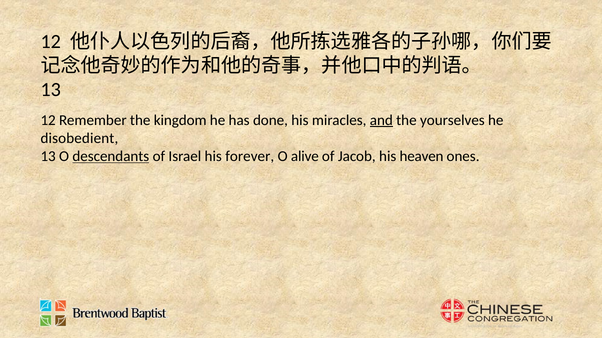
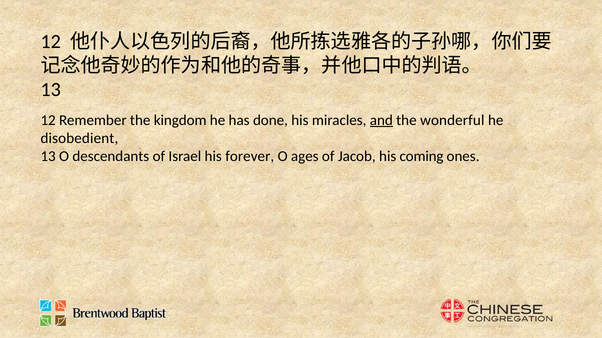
yourselves: yourselves -> wonderful
descendants underline: present -> none
alive: alive -> ages
heaven: heaven -> coming
